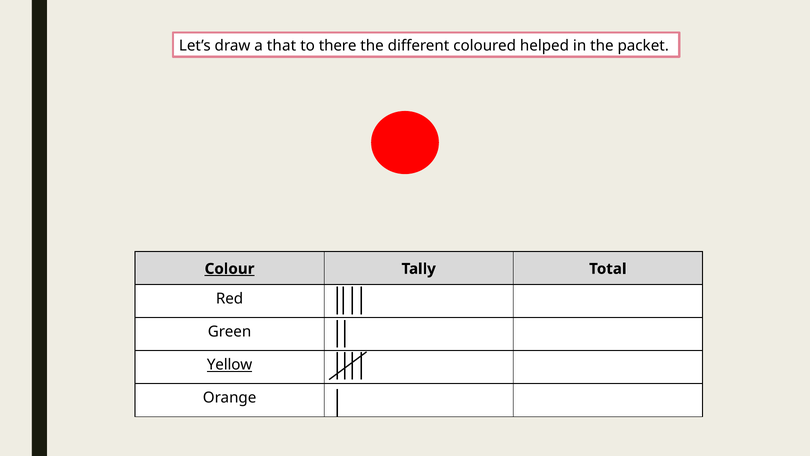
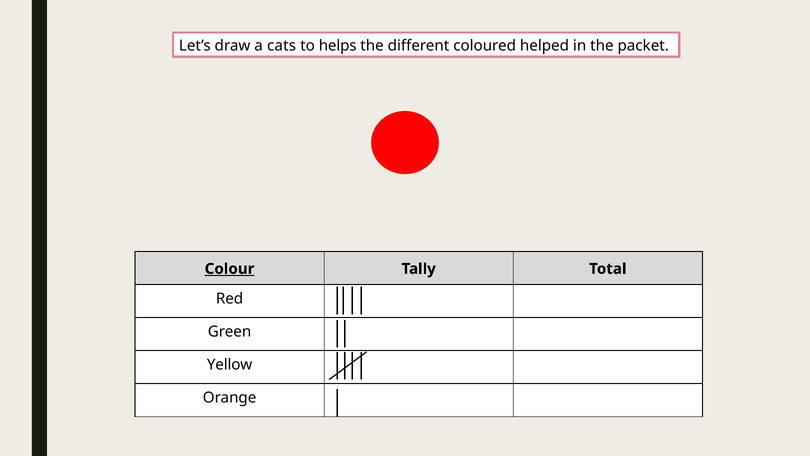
that: that -> cats
there: there -> helps
Yellow underline: present -> none
